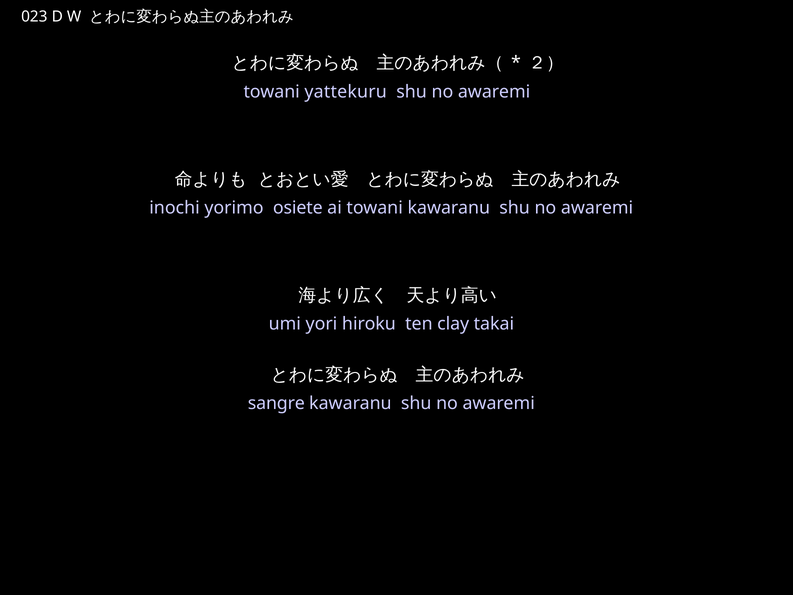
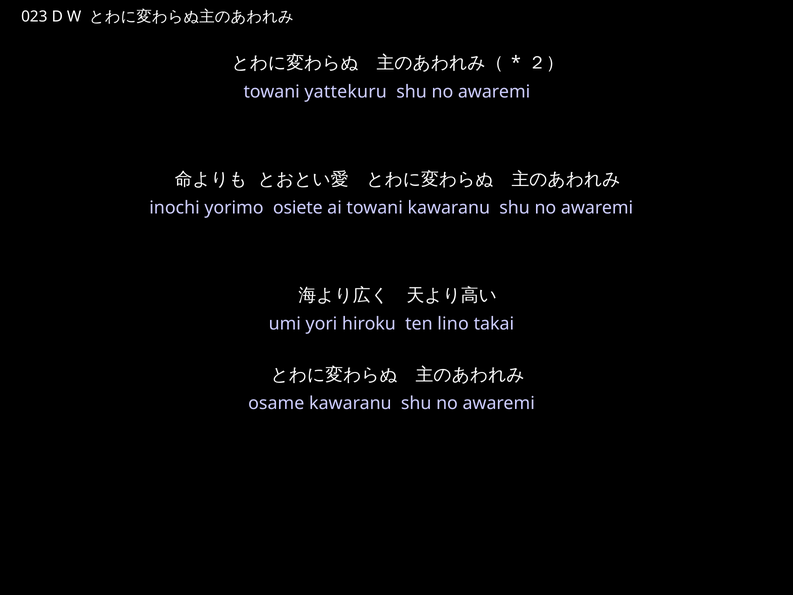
clay: clay -> lino
sangre: sangre -> osame
